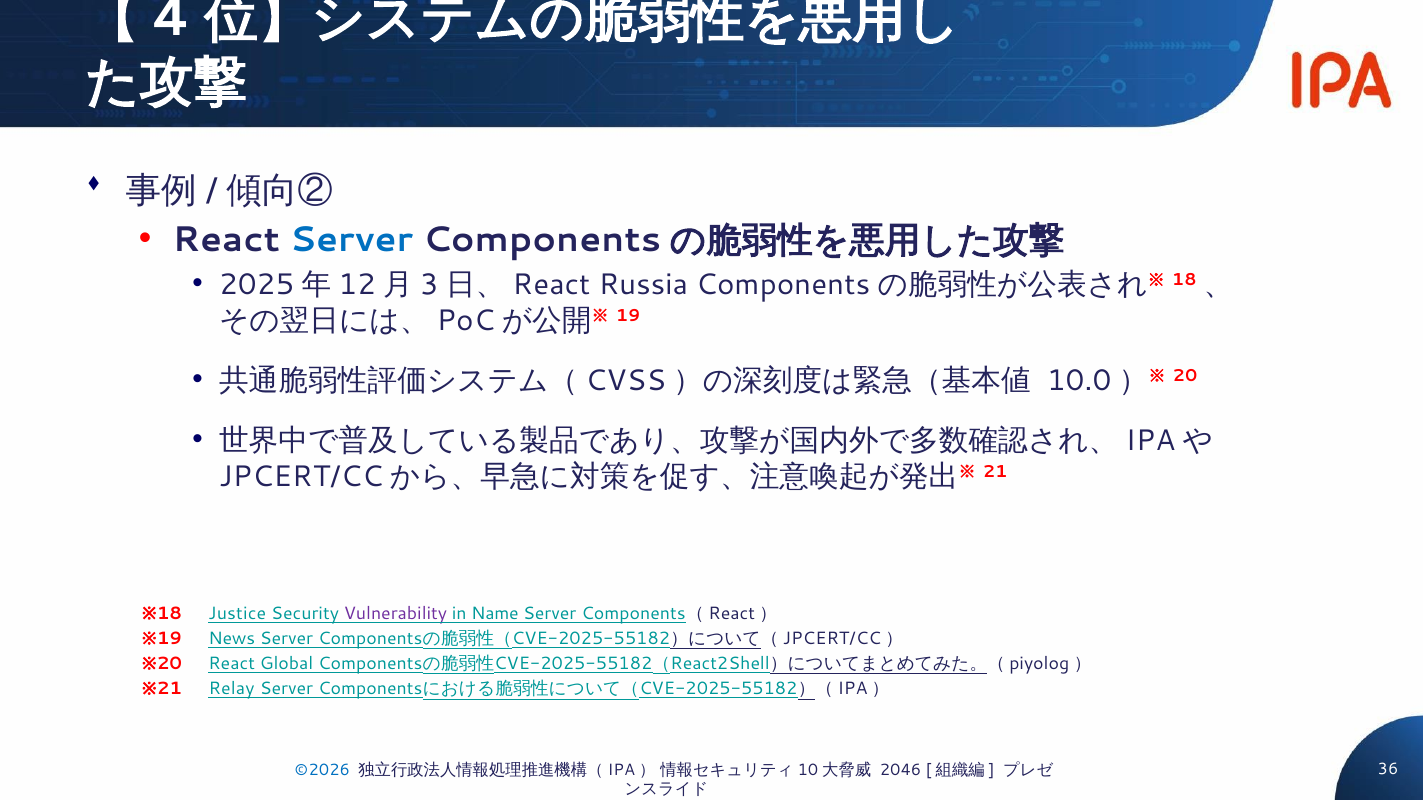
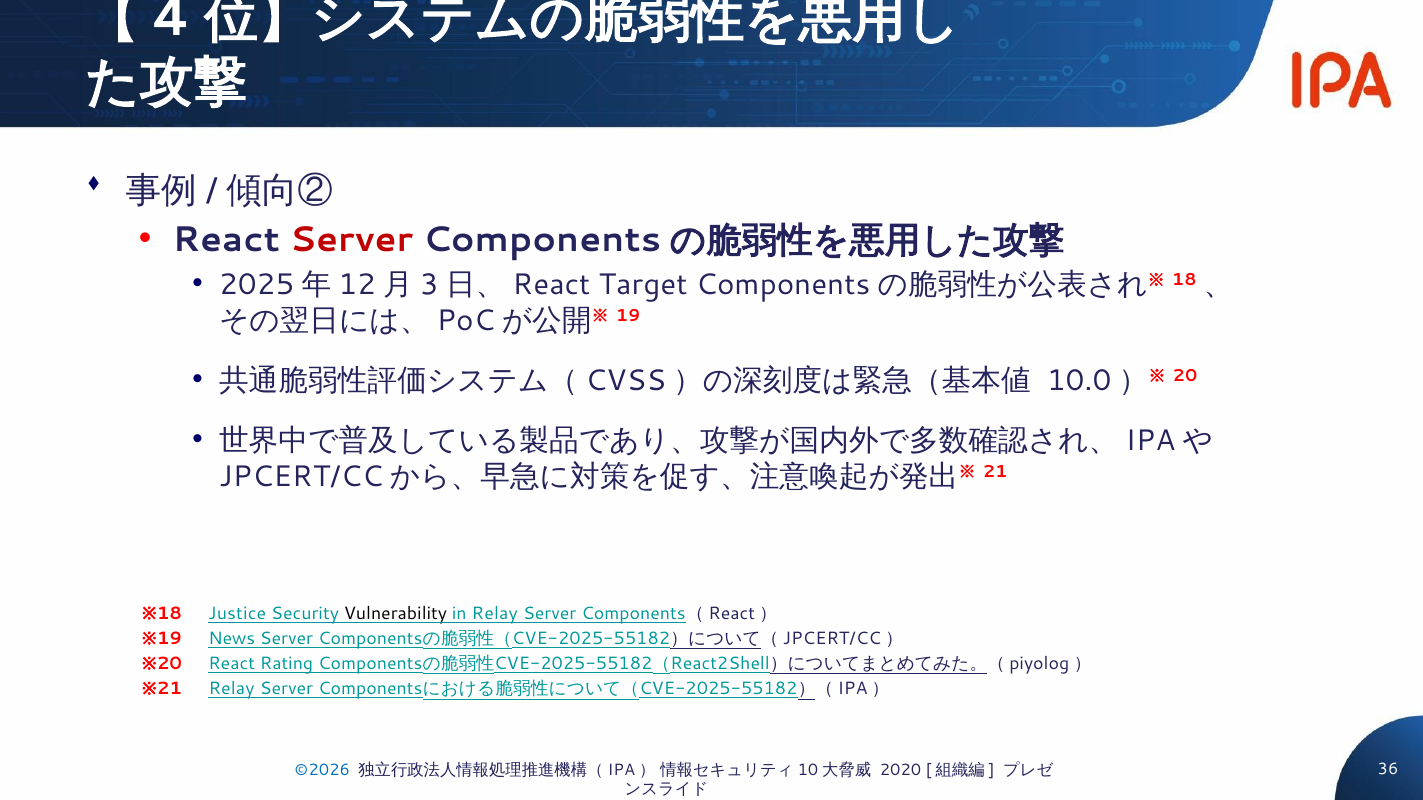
Server at (351, 240) colour: blue -> red
Russia: Russia -> Target
Vulnerability colour: purple -> black
in Name: Name -> Relay
Global: Global -> Rating
2046: 2046 -> 2020
